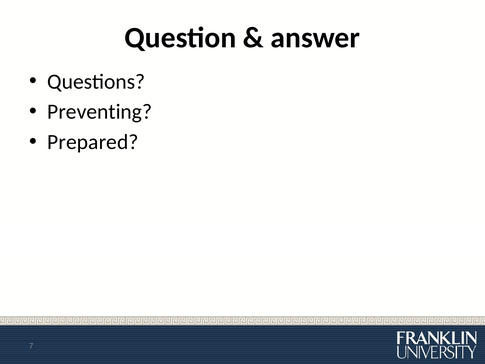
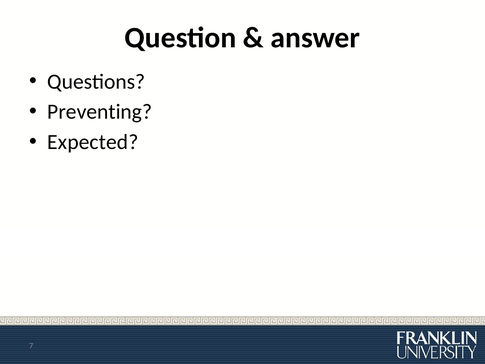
Prepared: Prepared -> Expected
